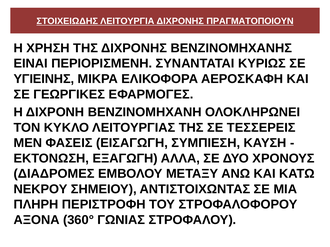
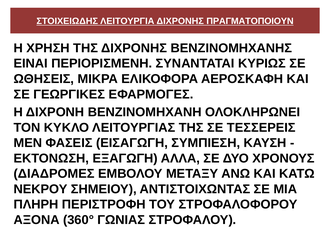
ΥΓΙΕΙΝΗΣ: ΥΓΙΕΙΝΗΣ -> ΩΘΗΣΕΙΣ
